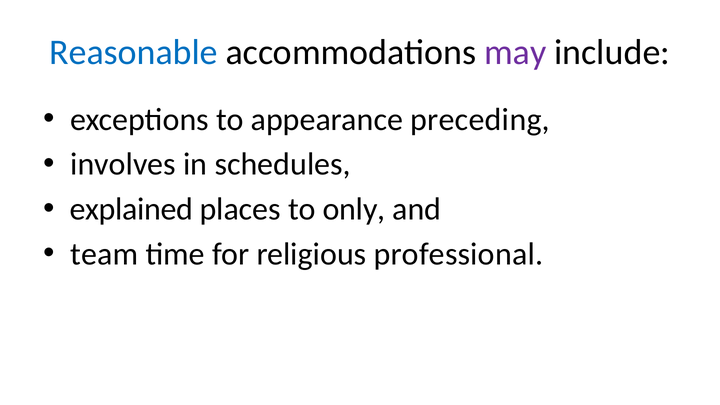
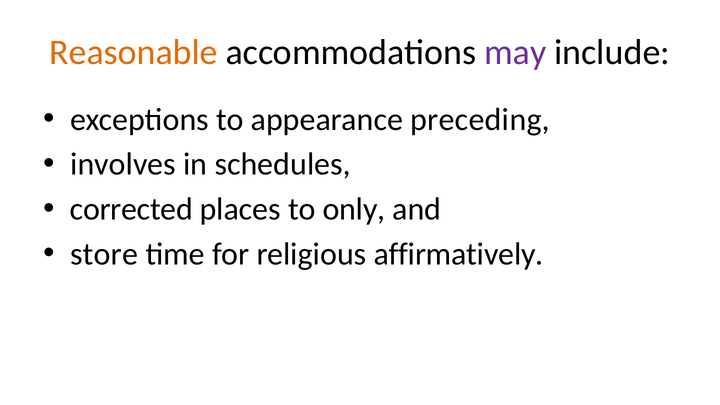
Reasonable colour: blue -> orange
explained: explained -> corrected
team: team -> store
professional: professional -> affirmatively
